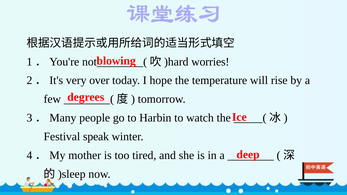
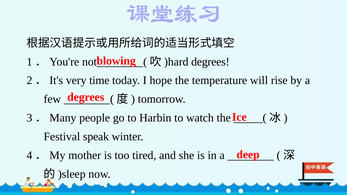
worries at (210, 62): worries -> degrees
over: over -> time
